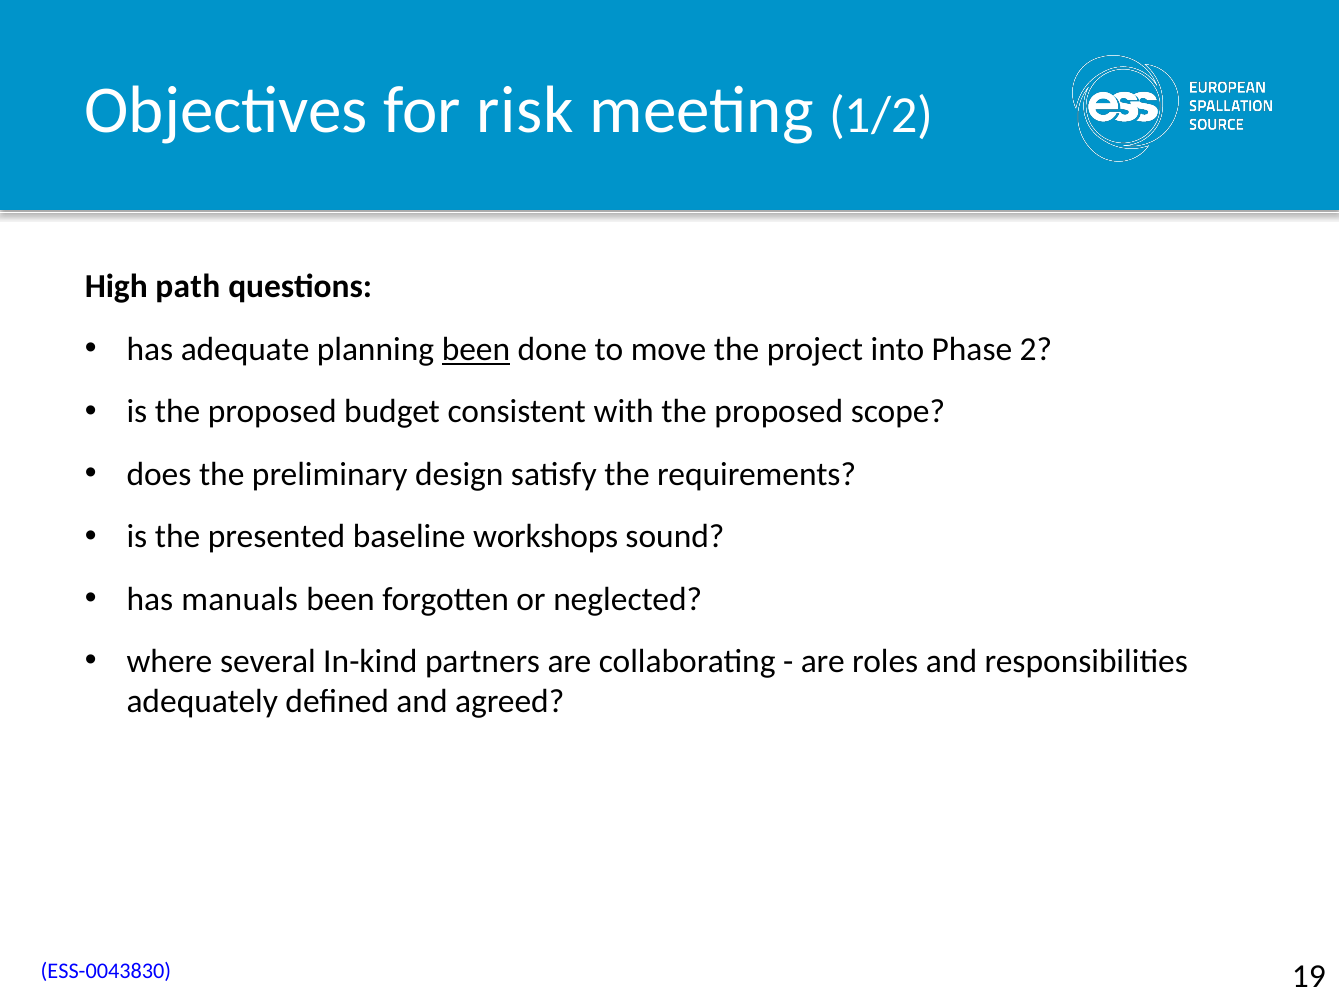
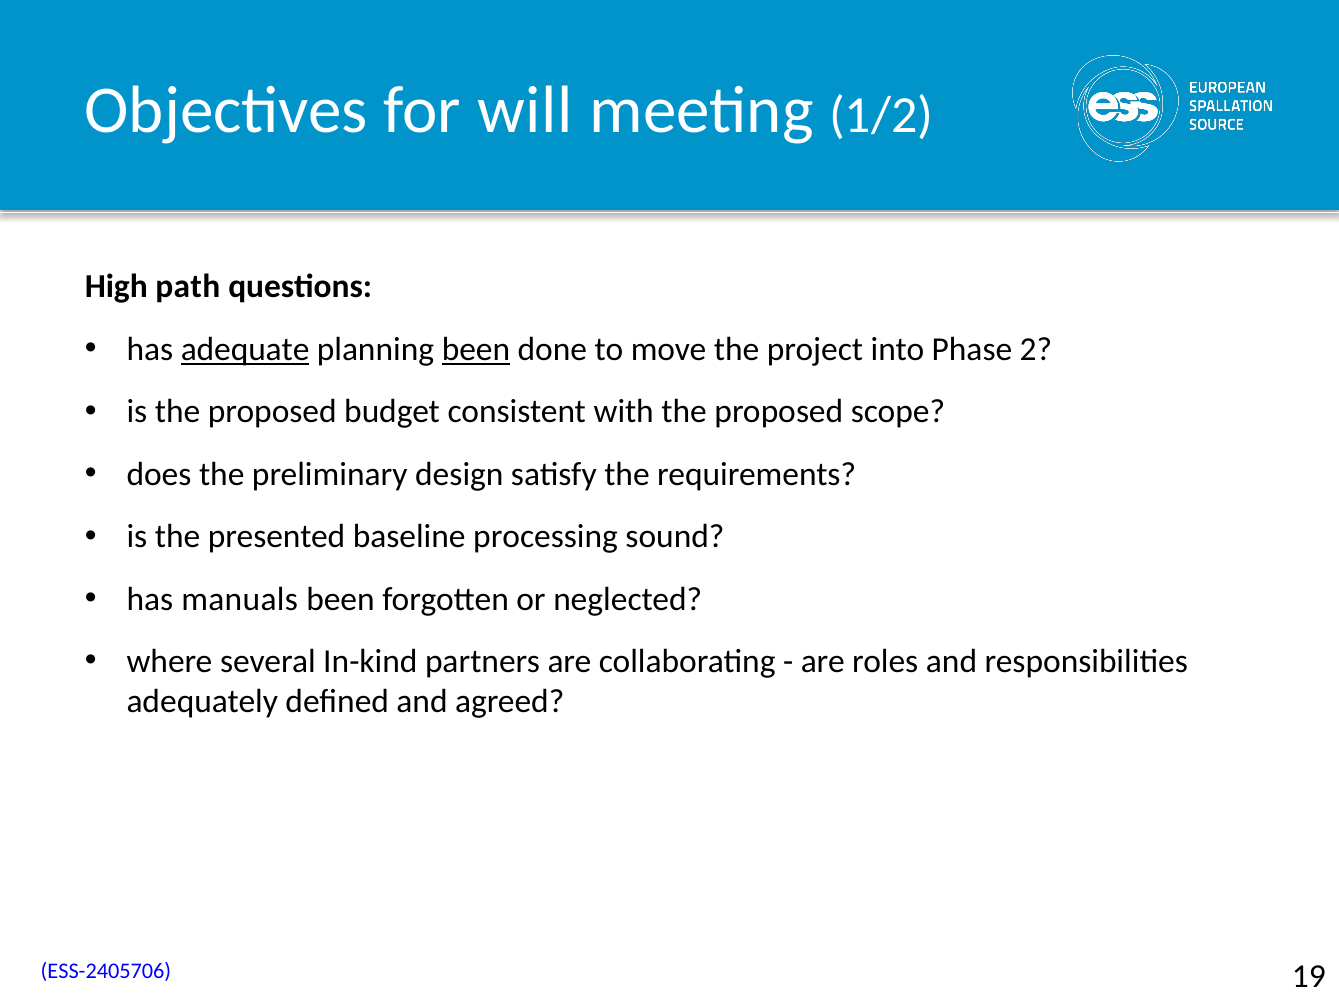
risk: risk -> will
adequate underline: none -> present
workshops: workshops -> processing
ESS-0043830: ESS-0043830 -> ESS-2405706
